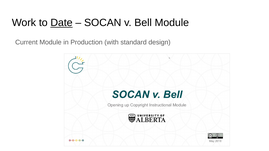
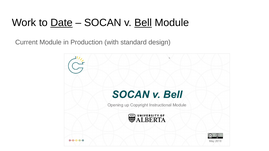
Bell underline: none -> present
